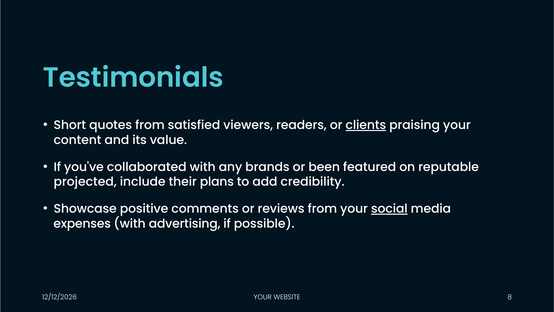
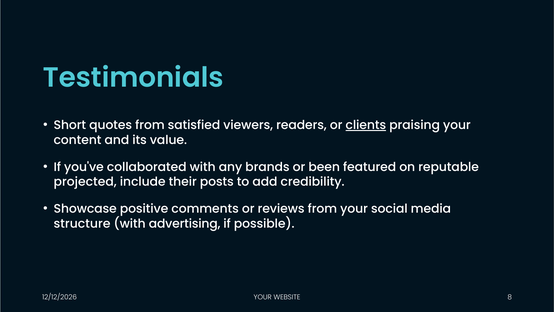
plans: plans -> posts
social underline: present -> none
expenses: expenses -> structure
